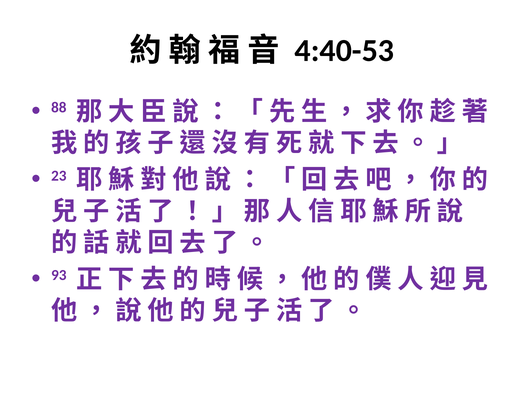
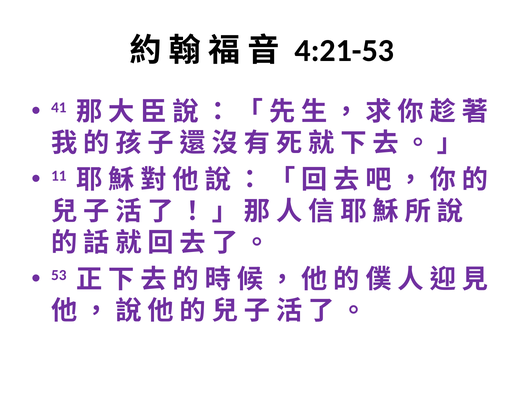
4:40-53: 4:40-53 -> 4:21-53
88: 88 -> 41
23: 23 -> 11
93: 93 -> 53
